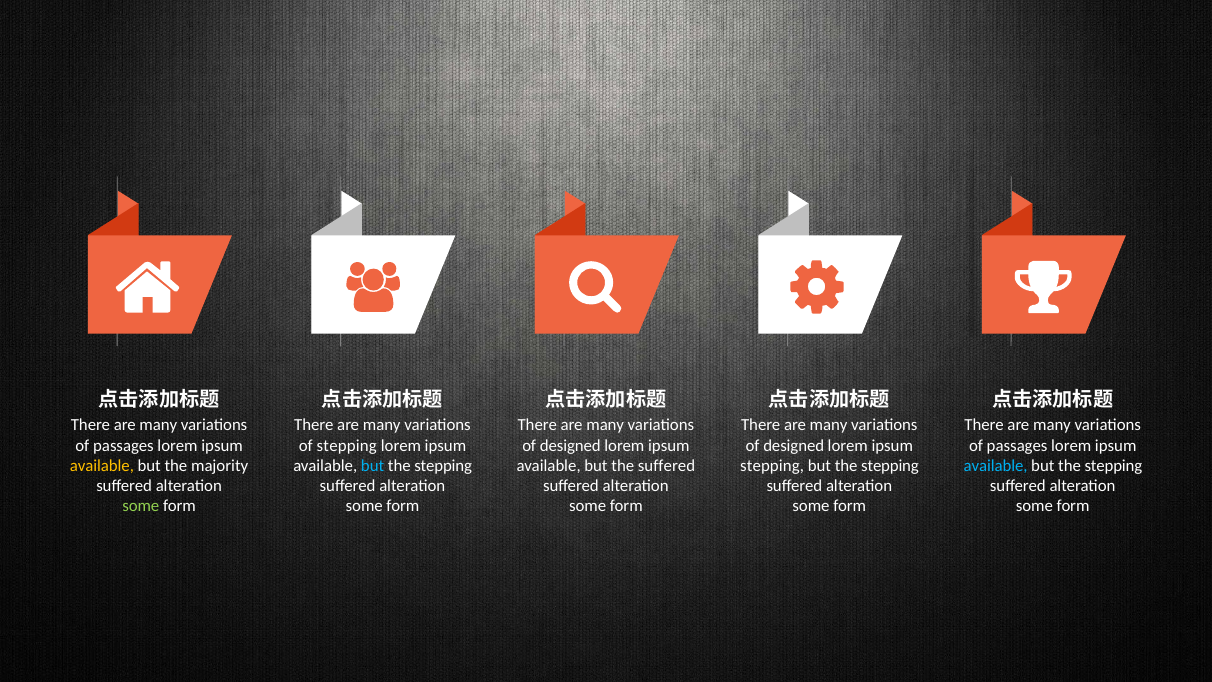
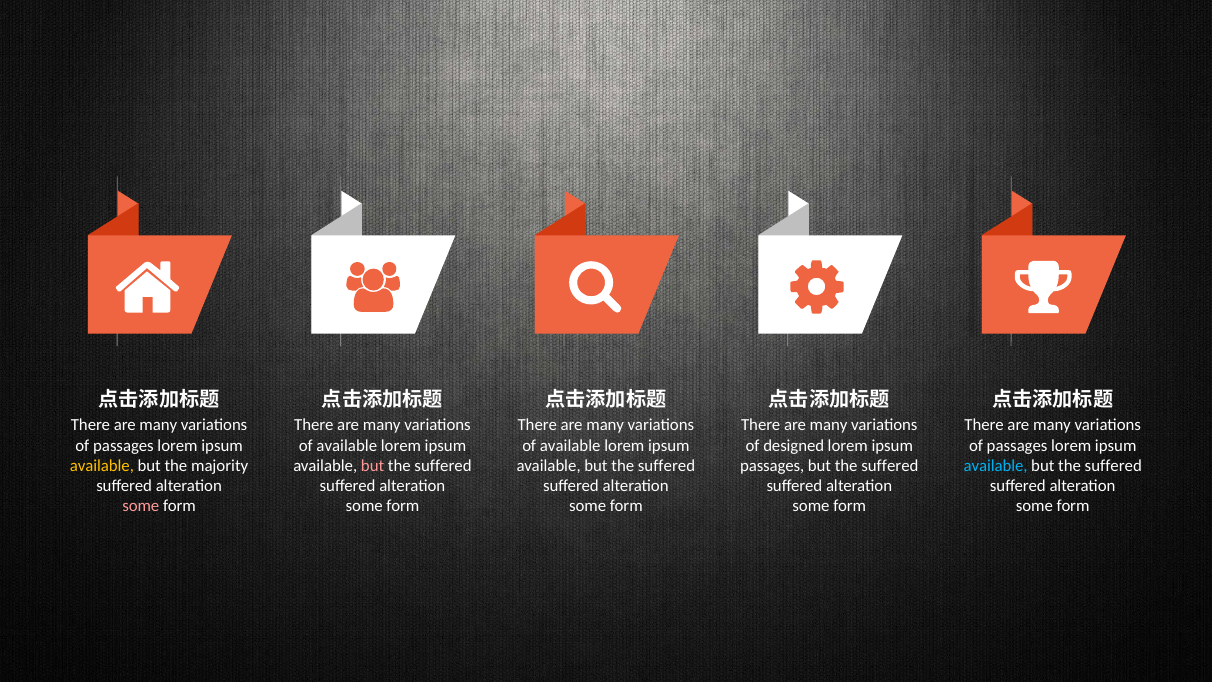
stepping at (347, 445): stepping -> available
designed at (570, 445): designed -> available
but at (373, 466) colour: light blue -> pink
stepping at (443, 466): stepping -> suffered
stepping at (772, 466): stepping -> passages
stepping at (890, 466): stepping -> suffered
stepping at (1113, 466): stepping -> suffered
some at (141, 506) colour: light green -> pink
